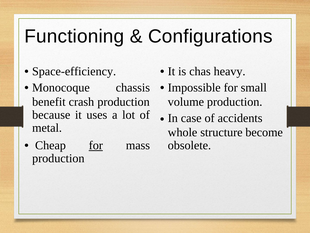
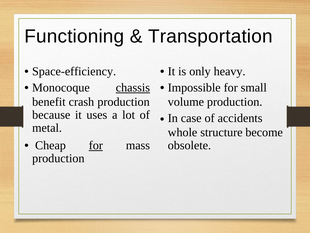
Configurations: Configurations -> Transportation
chas: chas -> only
chassis underline: none -> present
